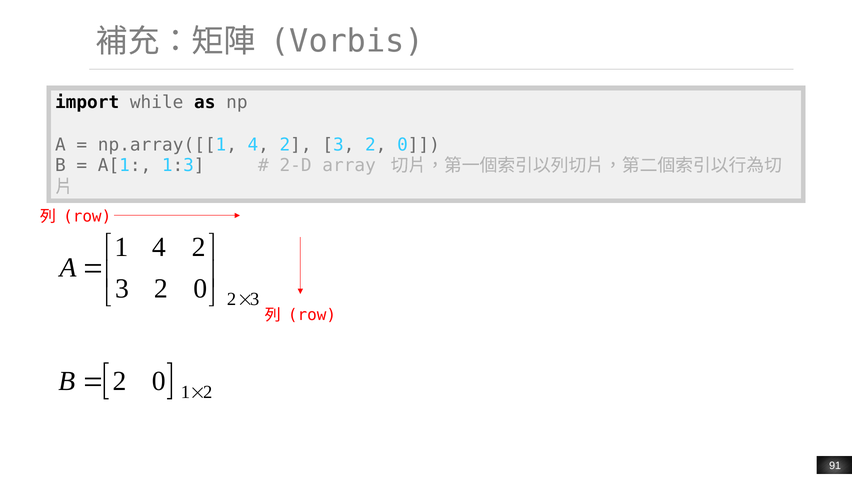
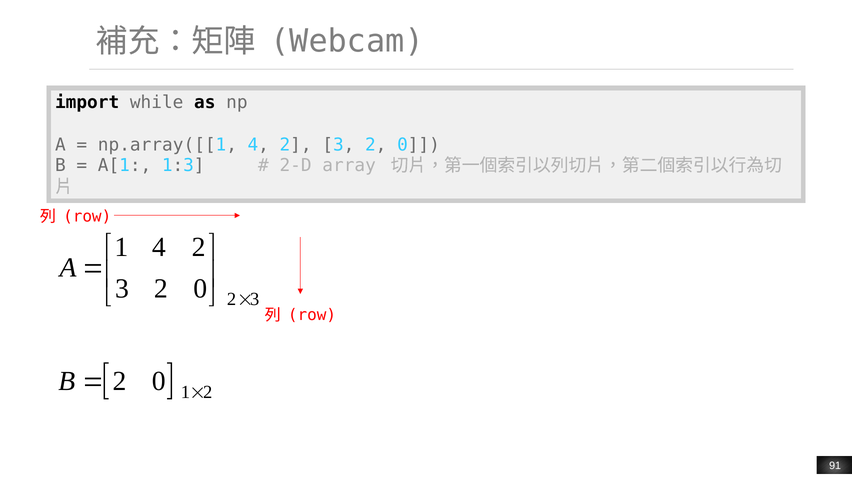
Vorbis: Vorbis -> Webcam
